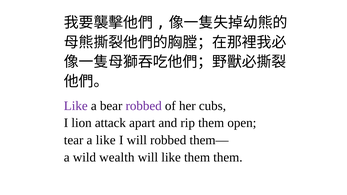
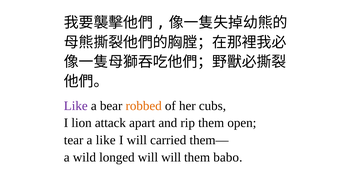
robbed at (144, 106) colour: purple -> orange
will robbed: robbed -> carried
wealth: wealth -> longed
will like: like -> will
them them: them -> babo
